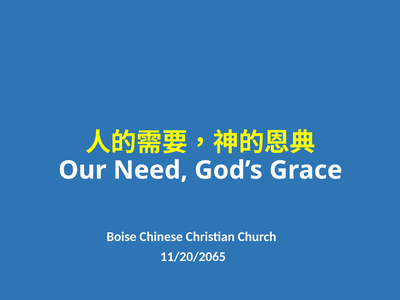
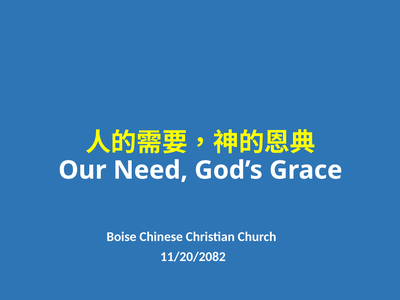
11/20/2065: 11/20/2065 -> 11/20/2082
